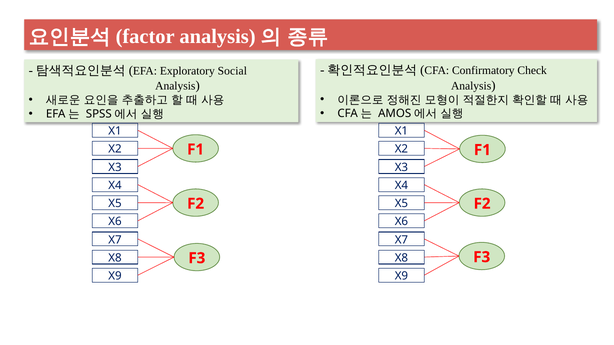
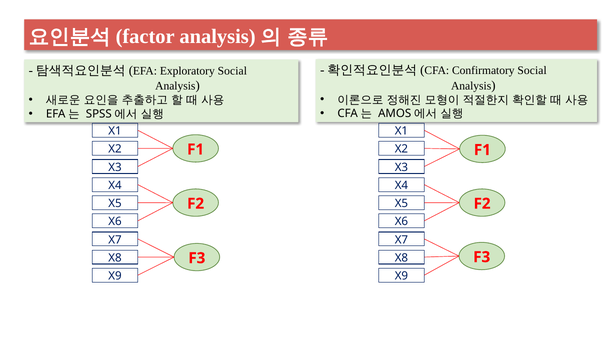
Confirmatory Check: Check -> Social
